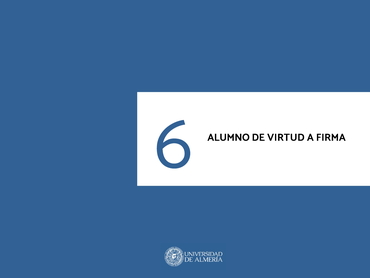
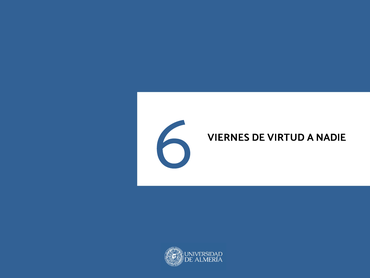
ALUMNO: ALUMNO -> VIERNES
FIRMA: FIRMA -> NADIE
